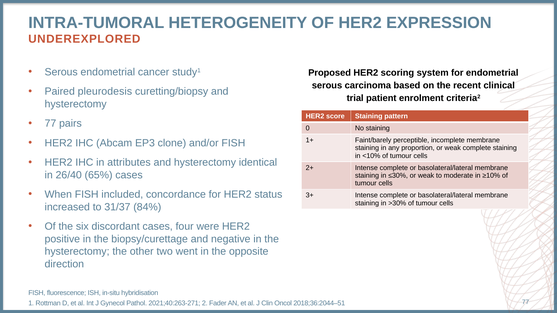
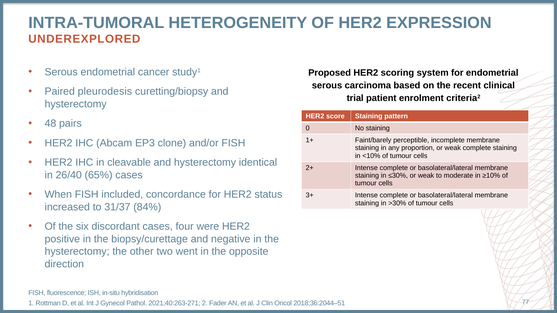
77 at (50, 124): 77 -> 48
attributes: attributes -> cleavable
